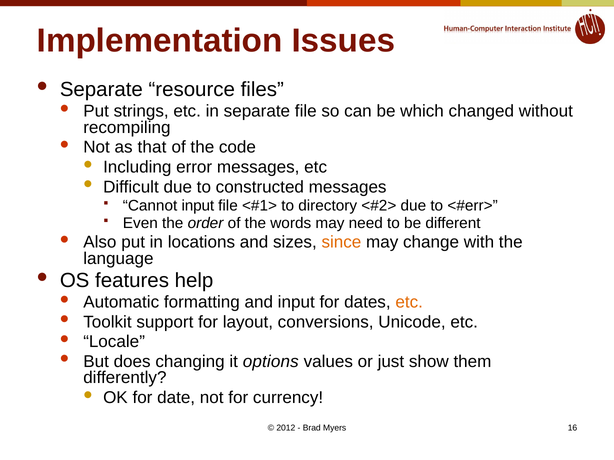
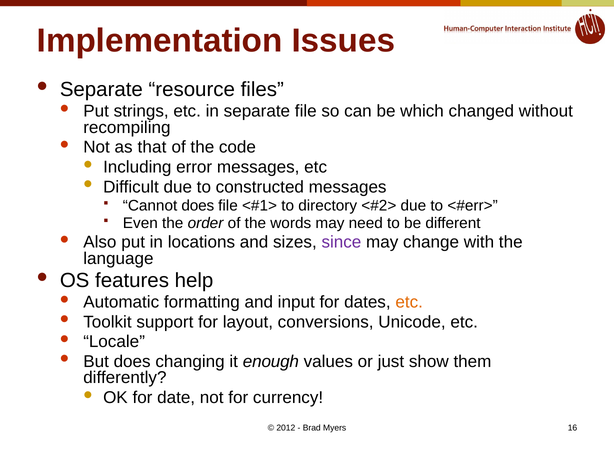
Cannot input: input -> does
since colour: orange -> purple
options: options -> enough
